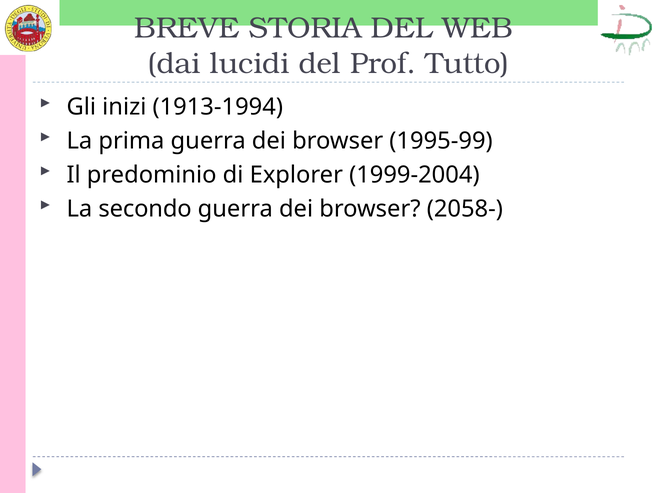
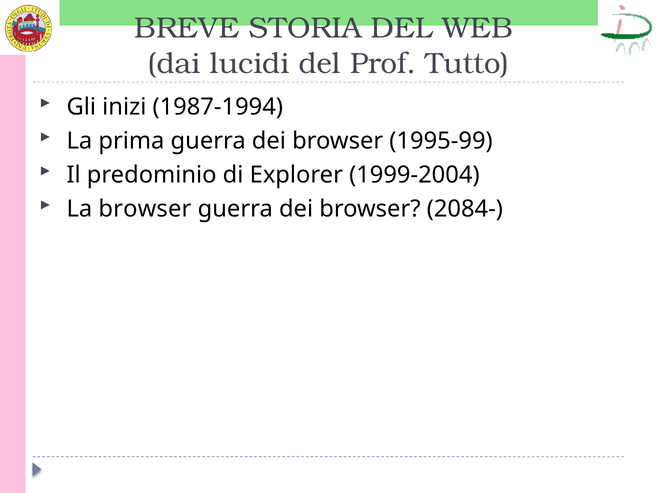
1913-1994: 1913-1994 -> 1987-1994
La secondo: secondo -> browser
2058-: 2058- -> 2084-
